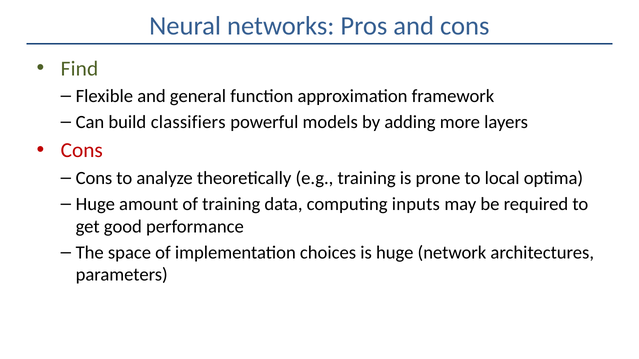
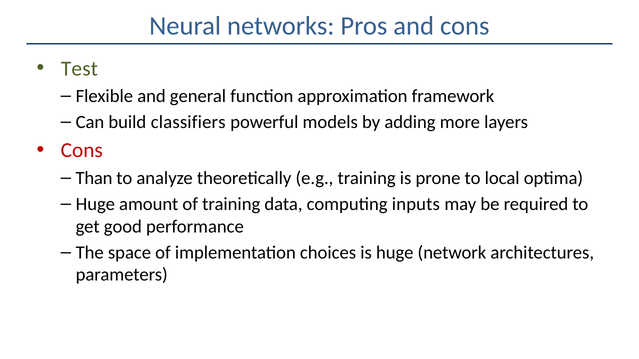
Find: Find -> Test
Cons at (94, 178): Cons -> Than
